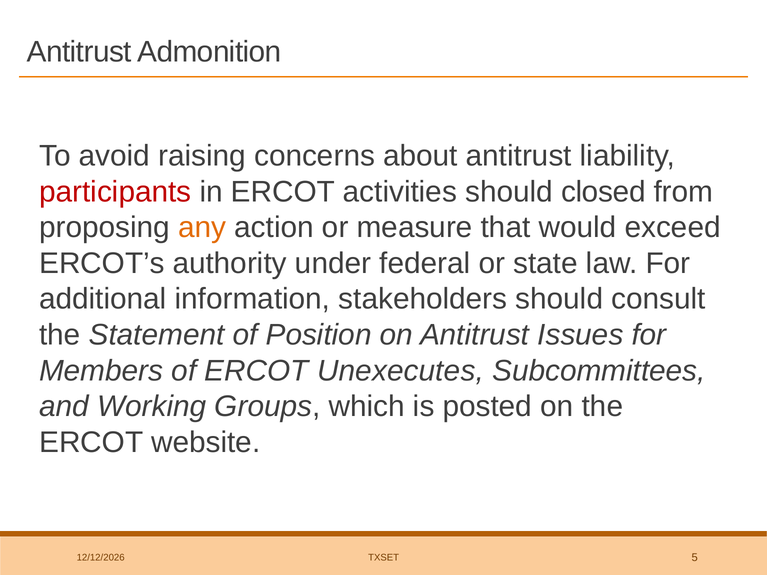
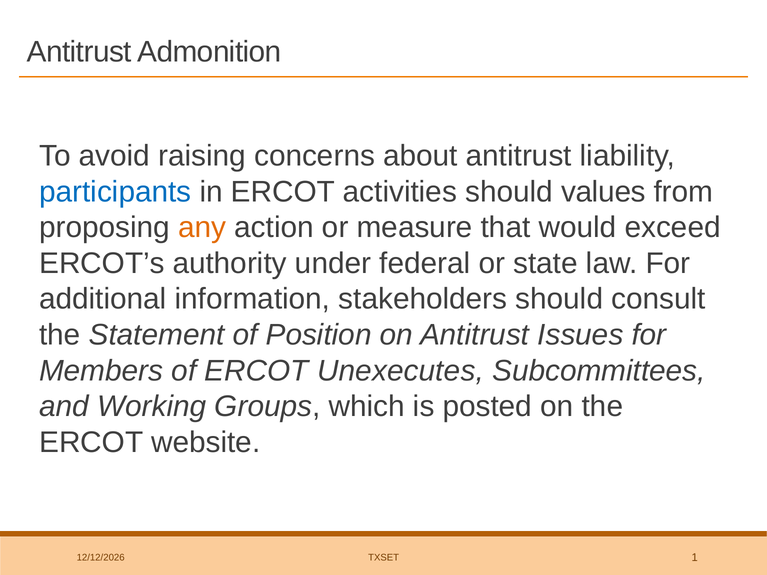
participants colour: red -> blue
closed: closed -> values
5: 5 -> 1
